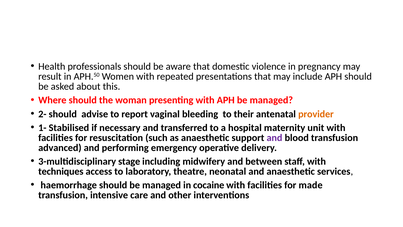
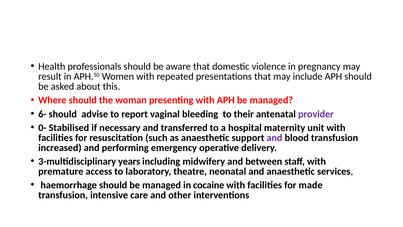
2-: 2- -> 6-
provider colour: orange -> purple
1-: 1- -> 0-
advanced: advanced -> increased
stage: stage -> years
techniques: techniques -> premature
